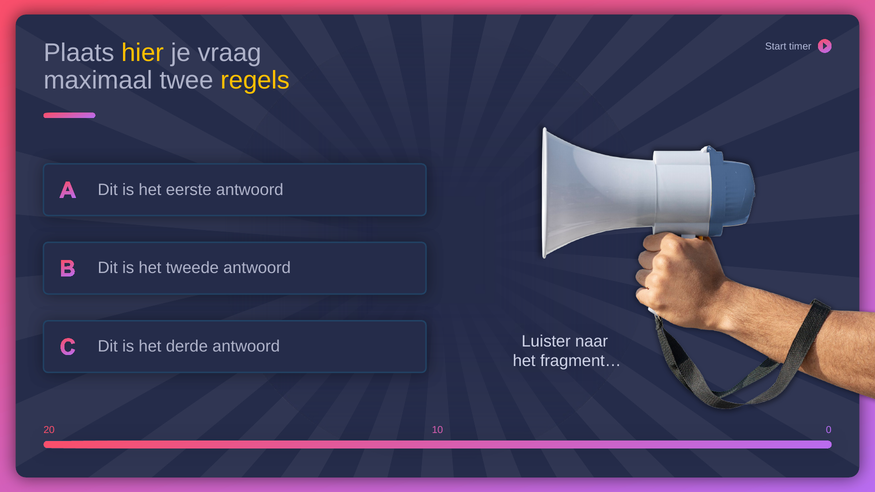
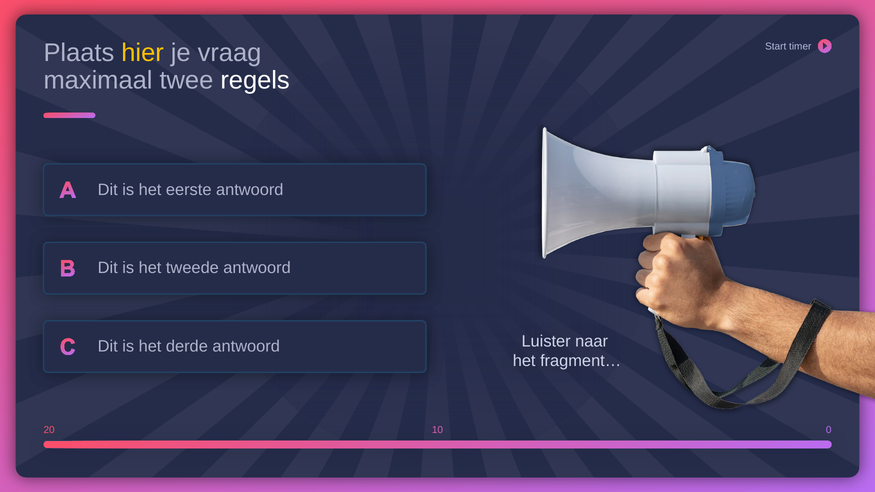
regels colour: yellow -> white
